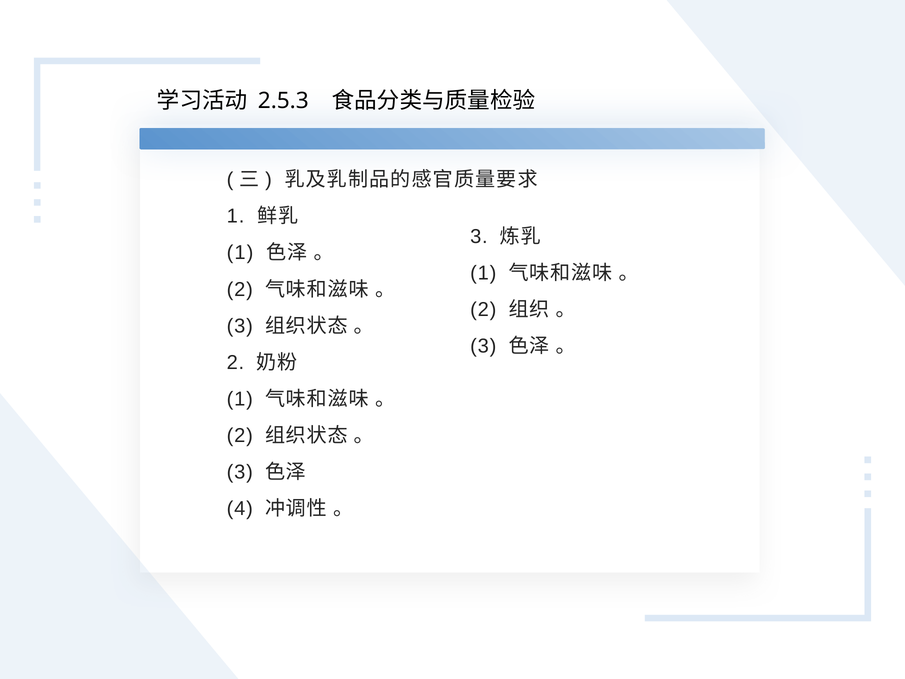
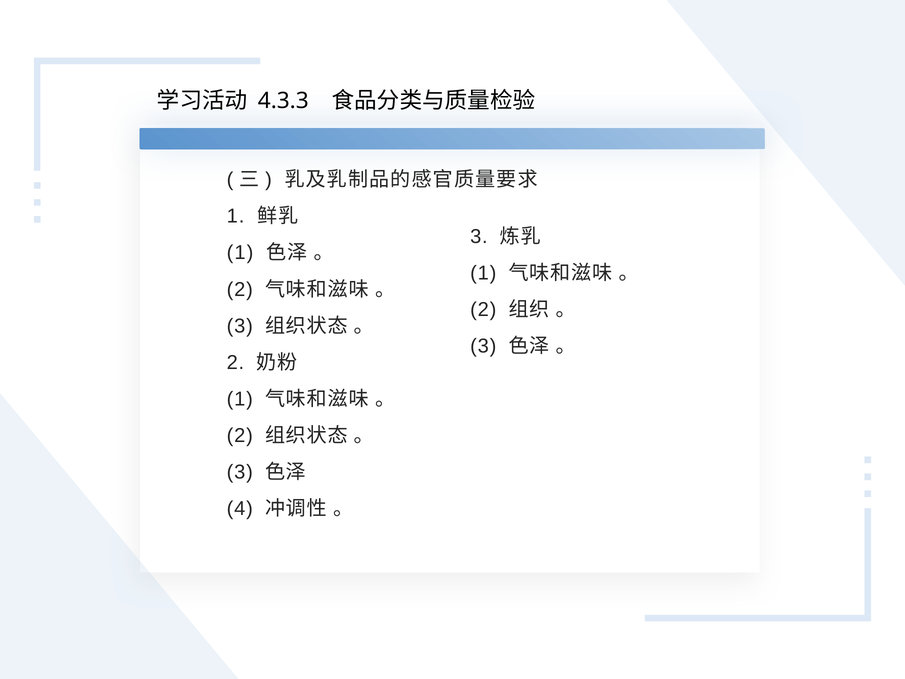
2.5.3: 2.5.3 -> 4.3.3
